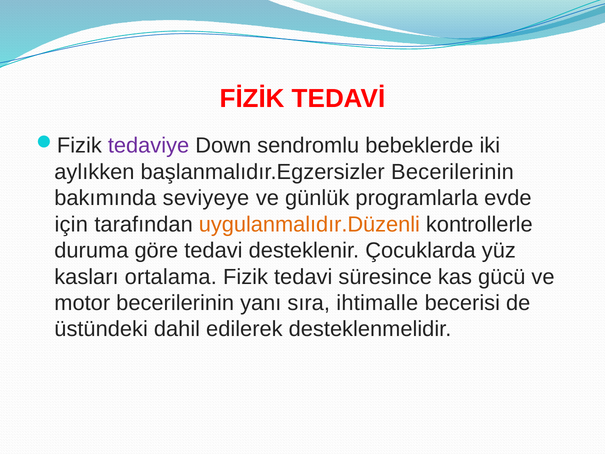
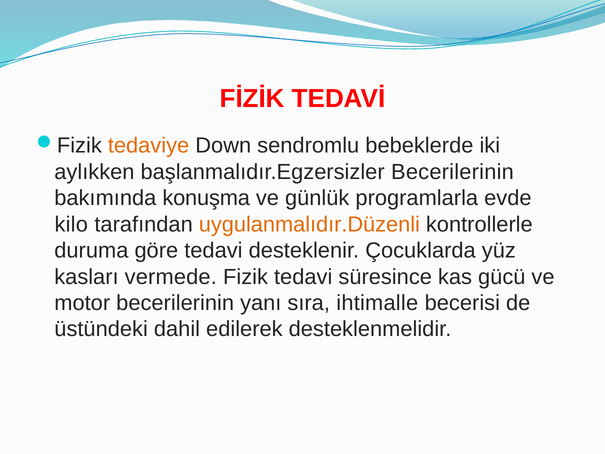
tedaviye colour: purple -> orange
seviyeye: seviyeye -> konuşma
için: için -> kilo
ortalama: ortalama -> vermede
